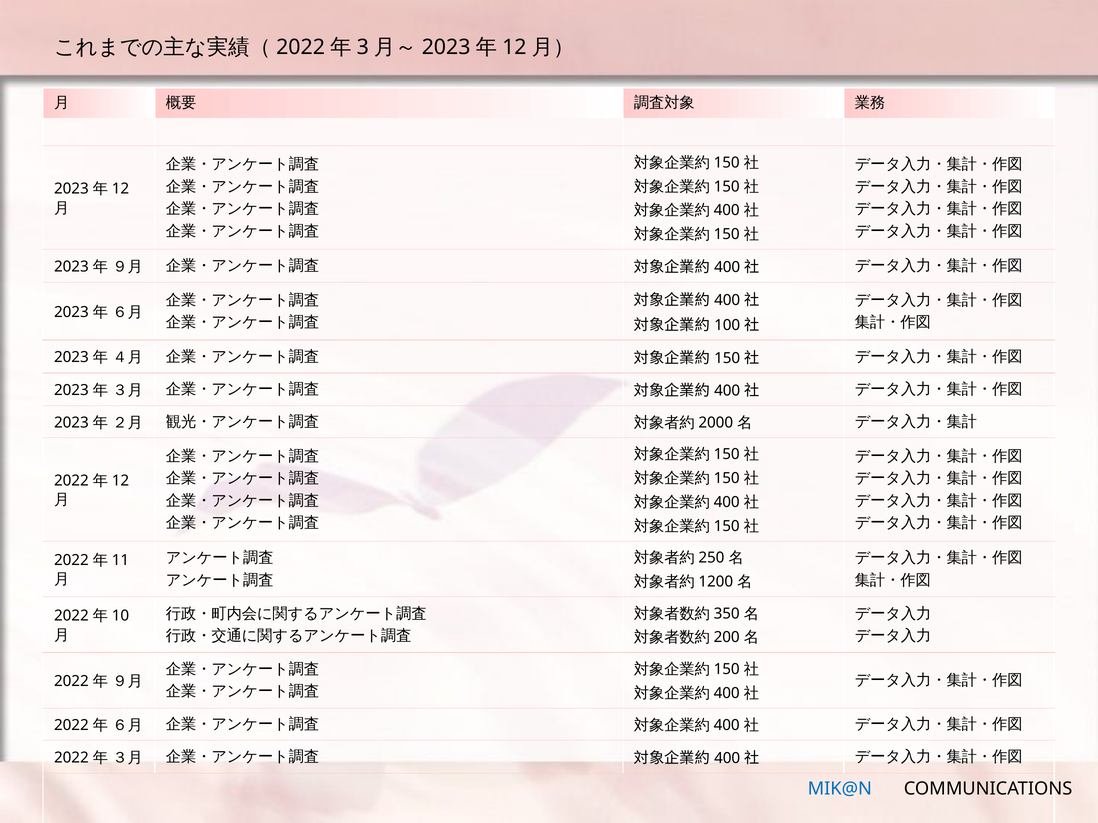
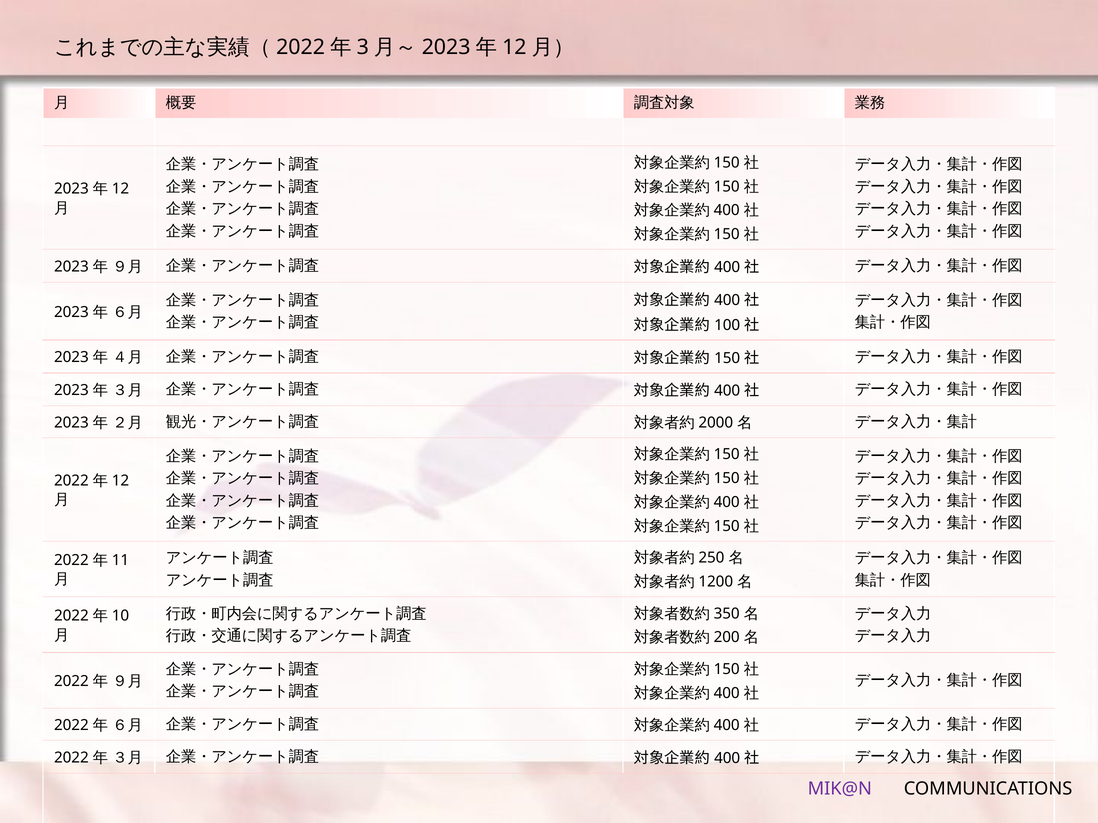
MIK@N colour: blue -> purple
